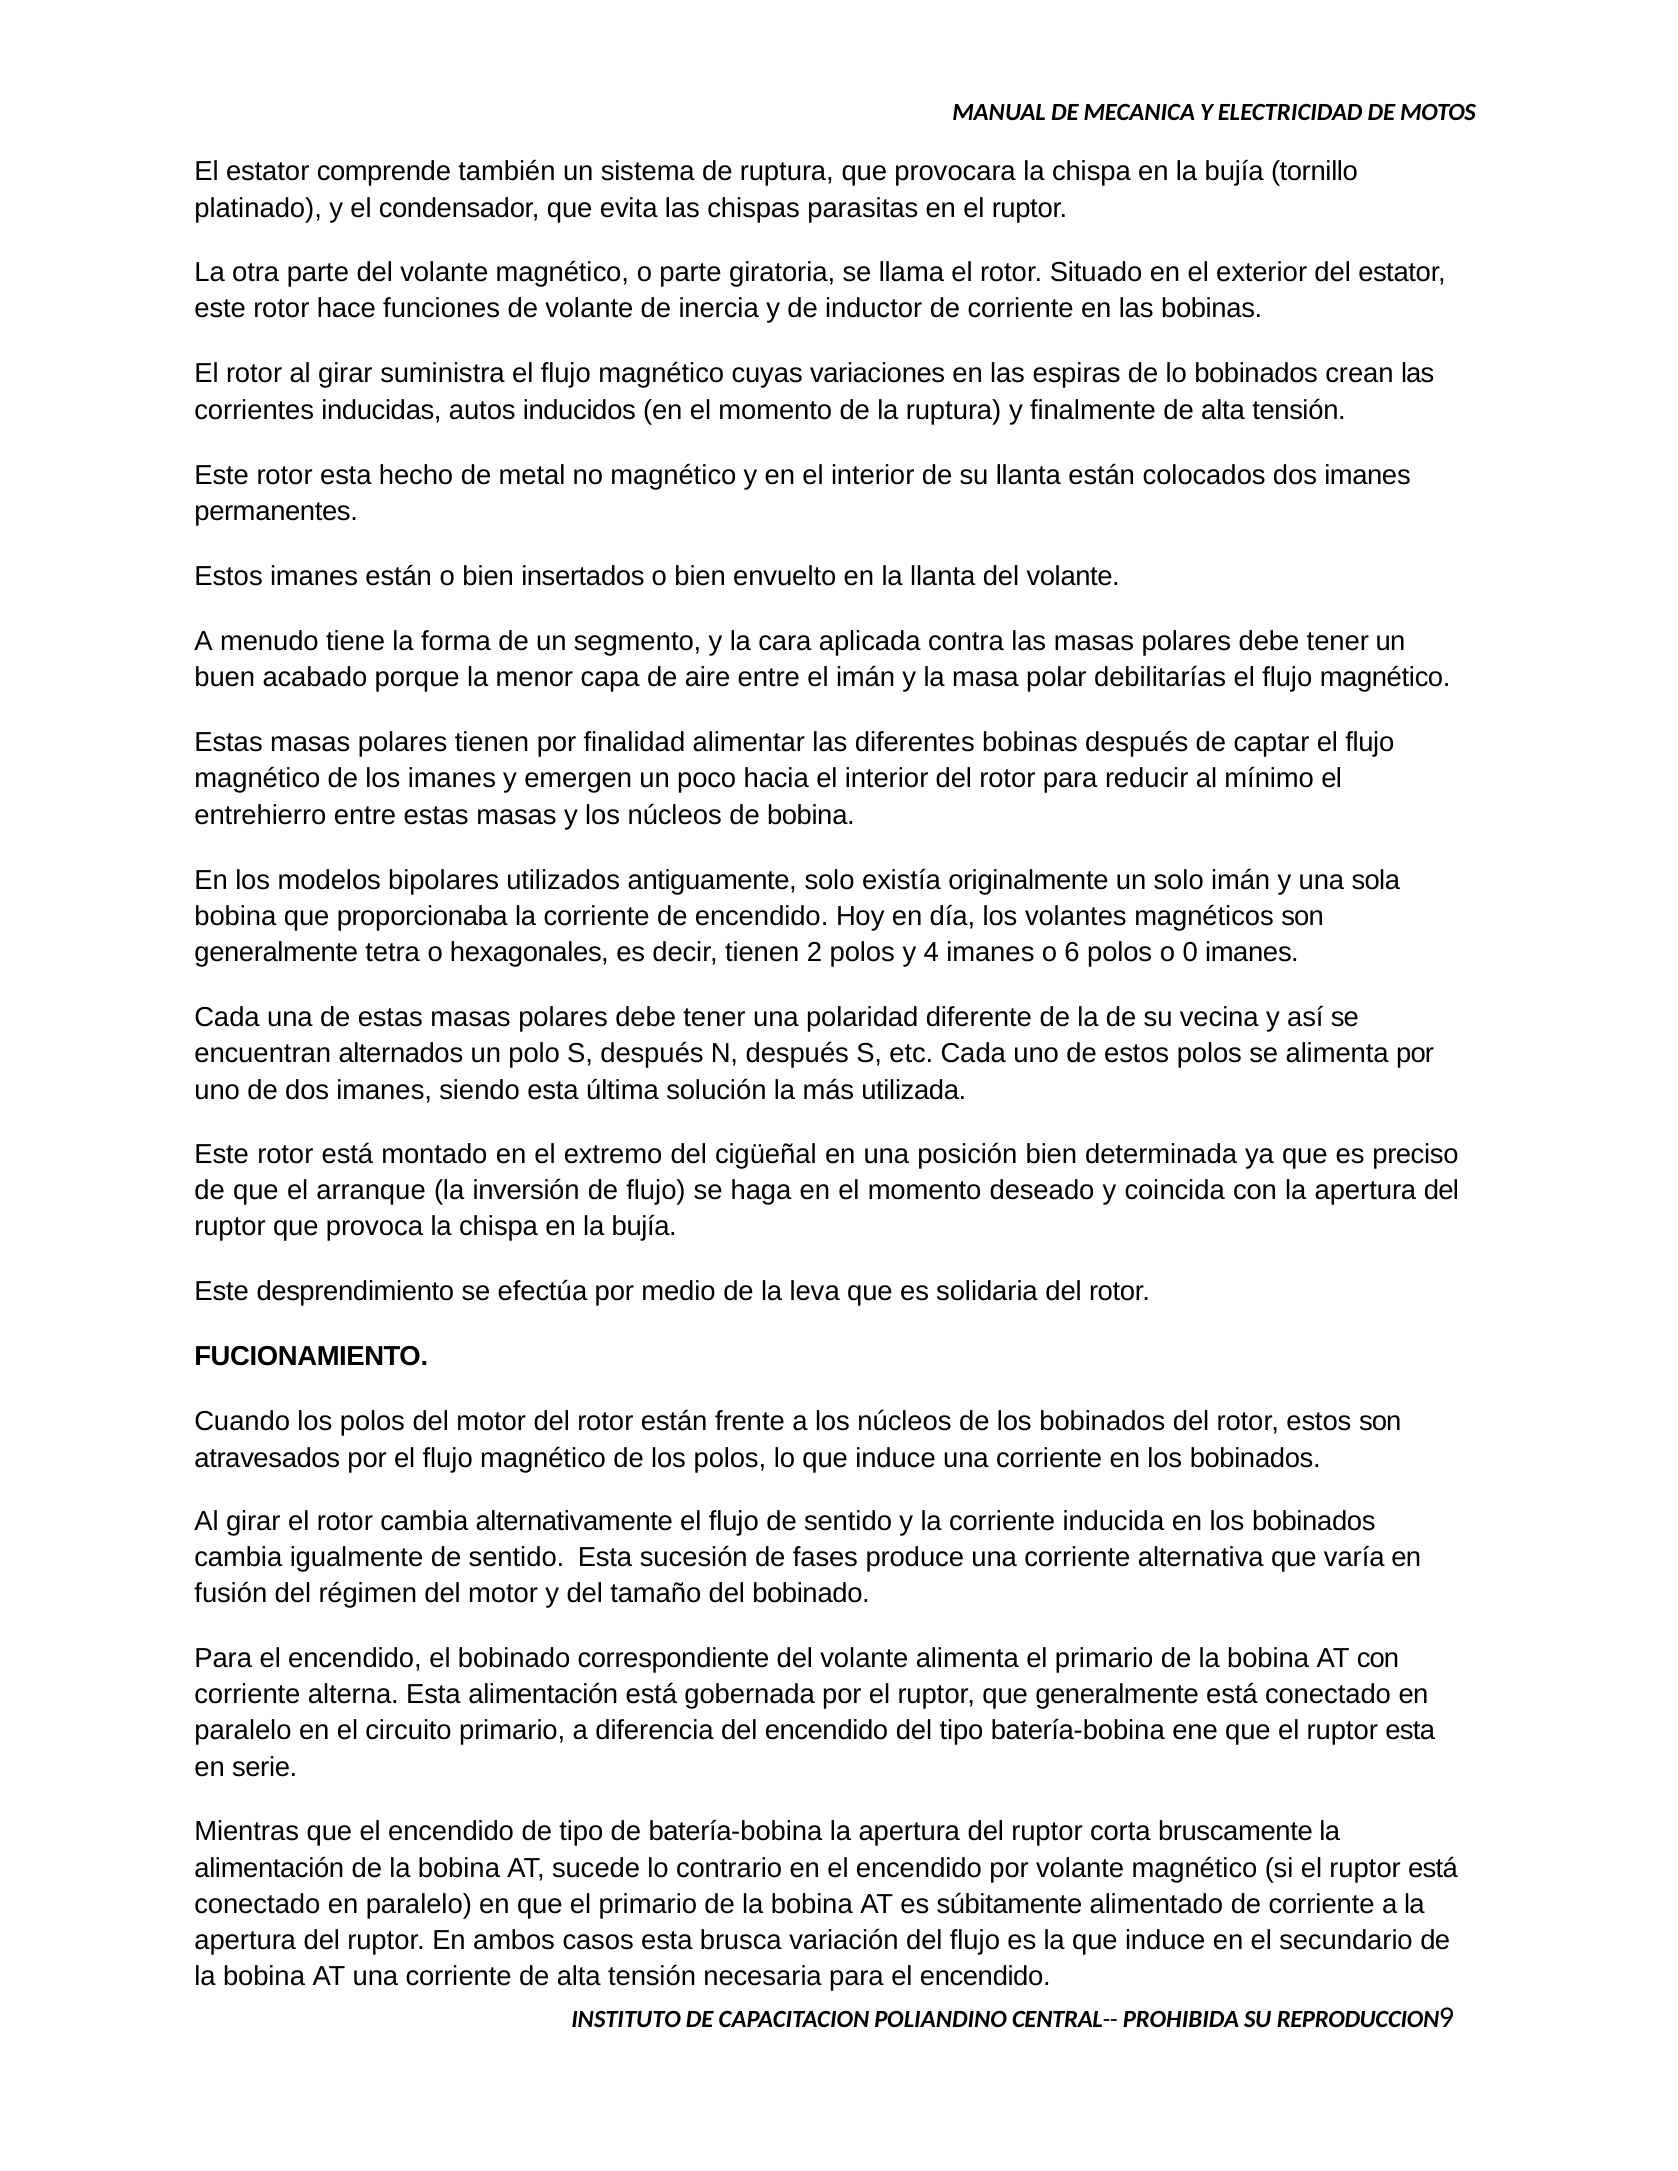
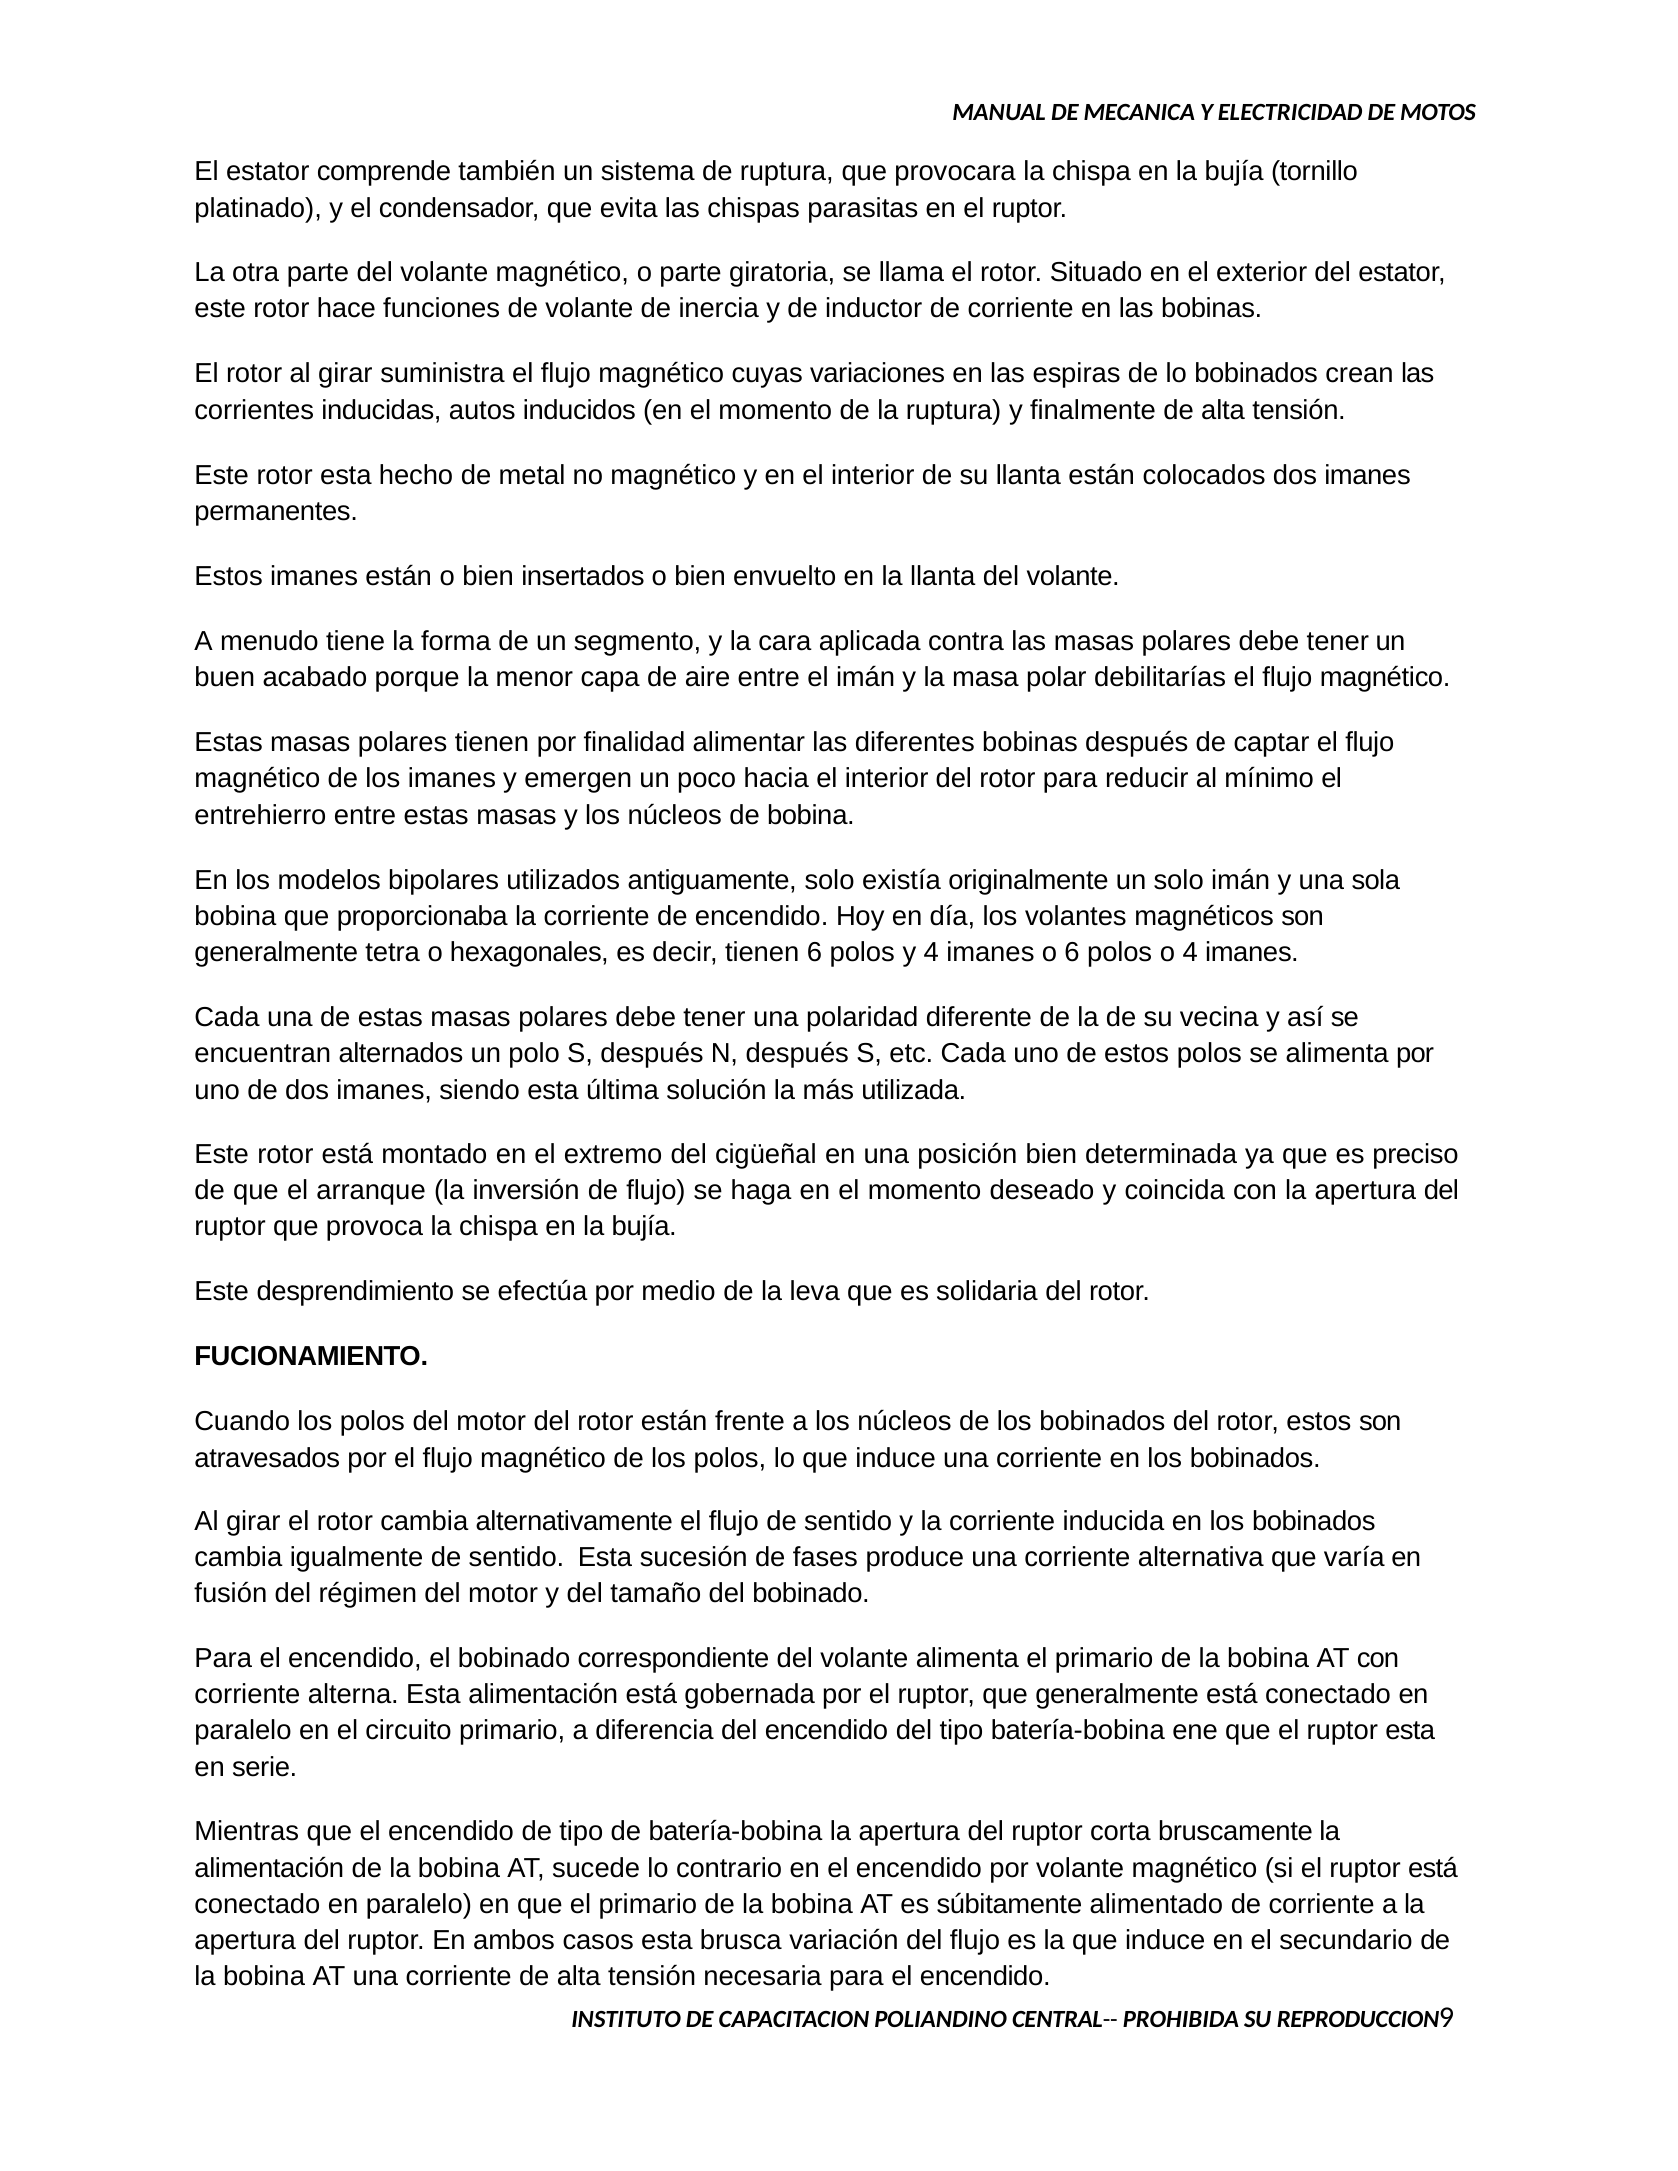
tienen 2: 2 -> 6
o 0: 0 -> 4
